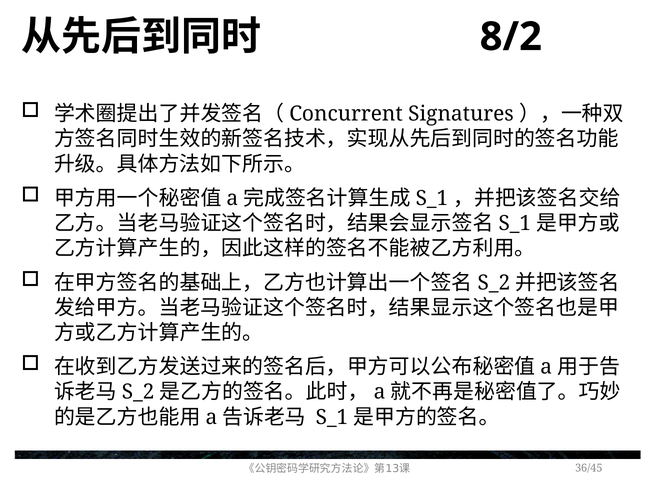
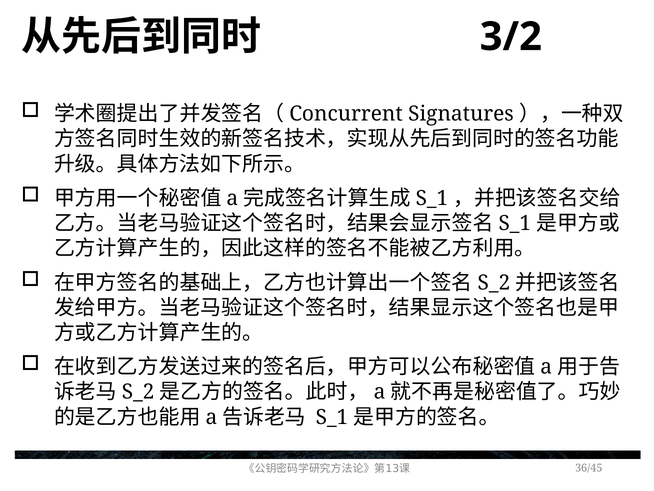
8/2: 8/2 -> 3/2
